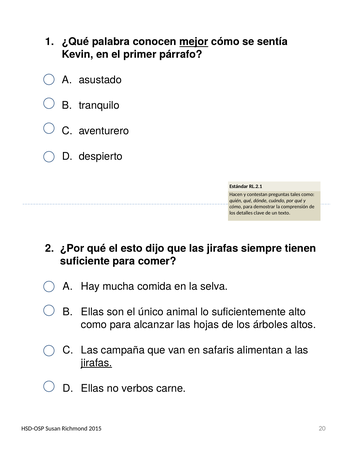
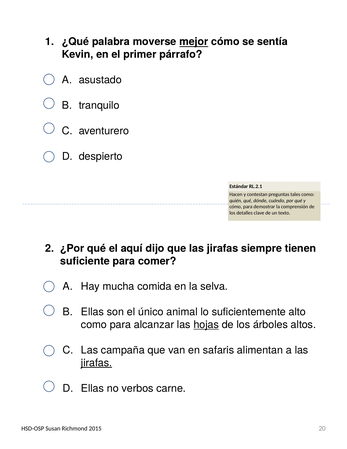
conocen: conocen -> moverse
esto: esto -> aquí
hojas underline: none -> present
